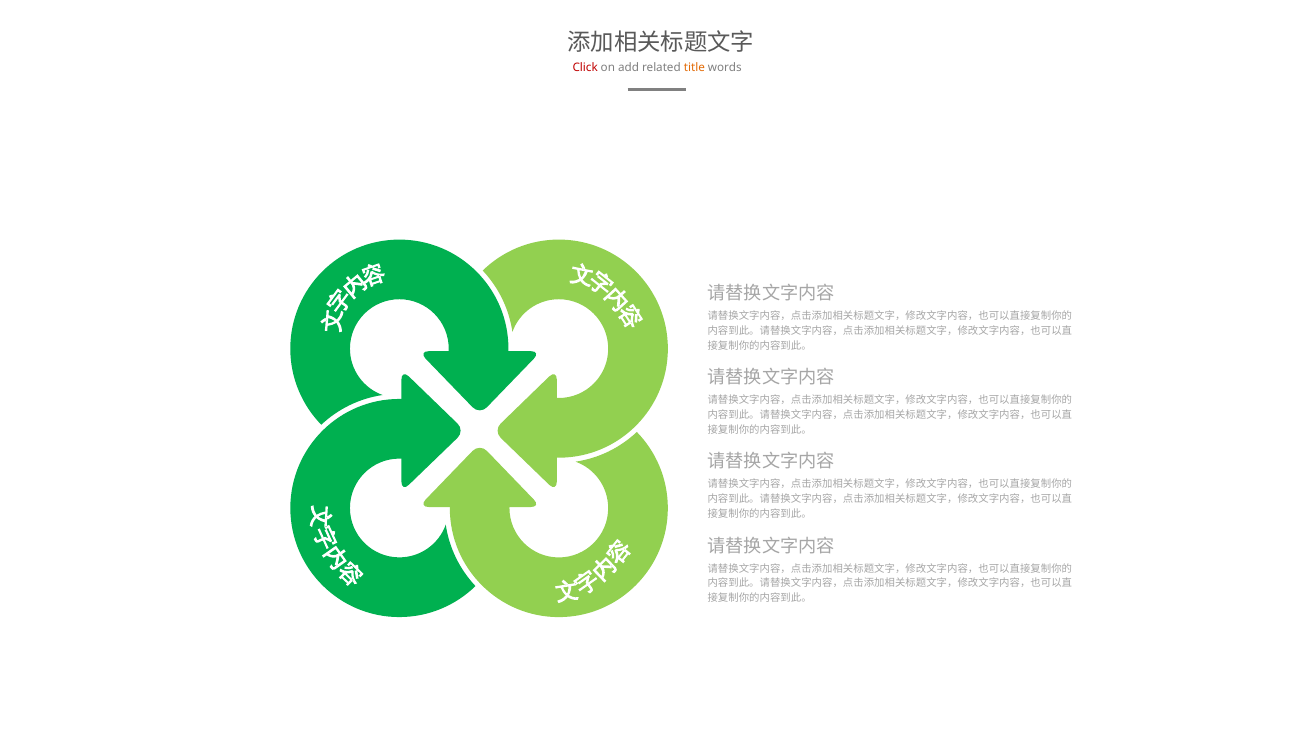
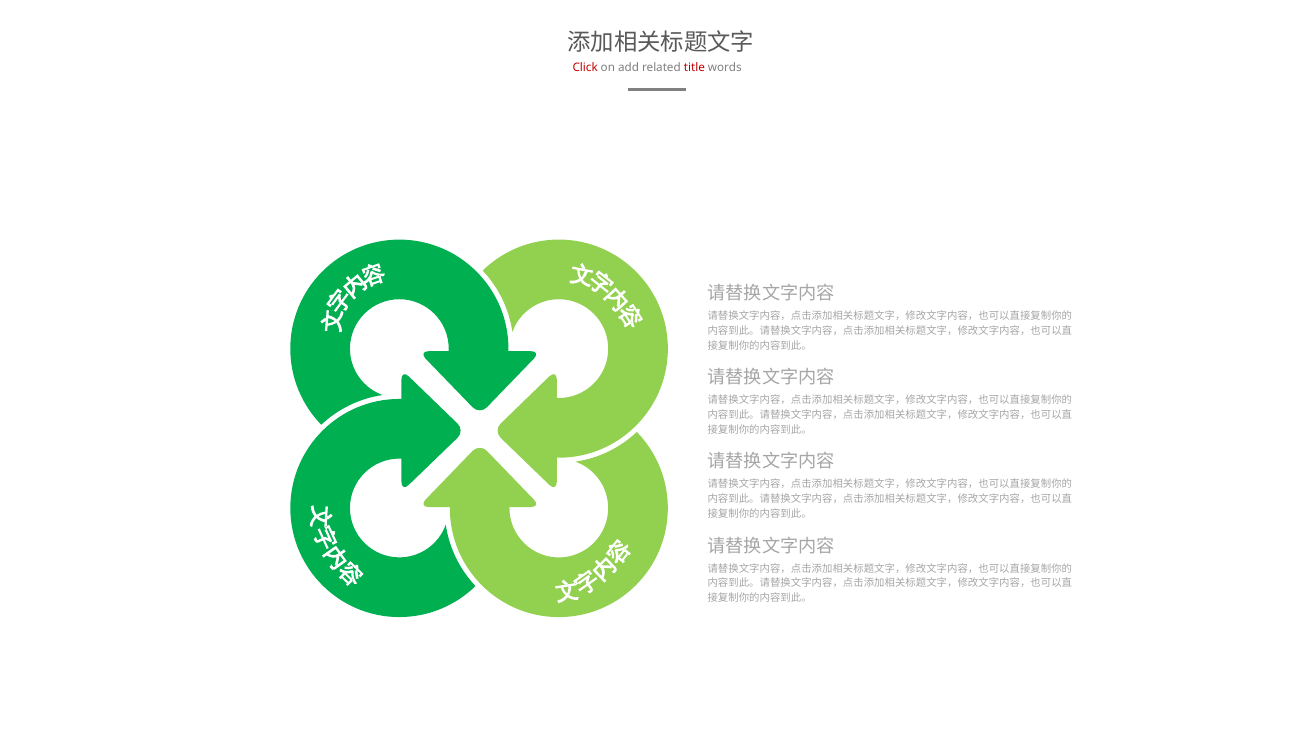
title colour: orange -> red
